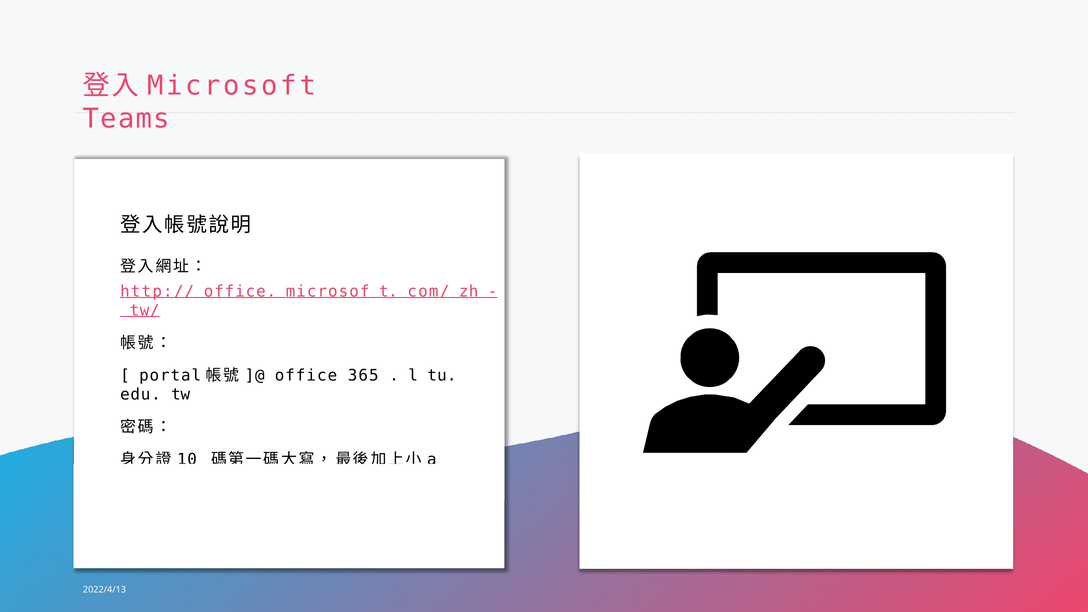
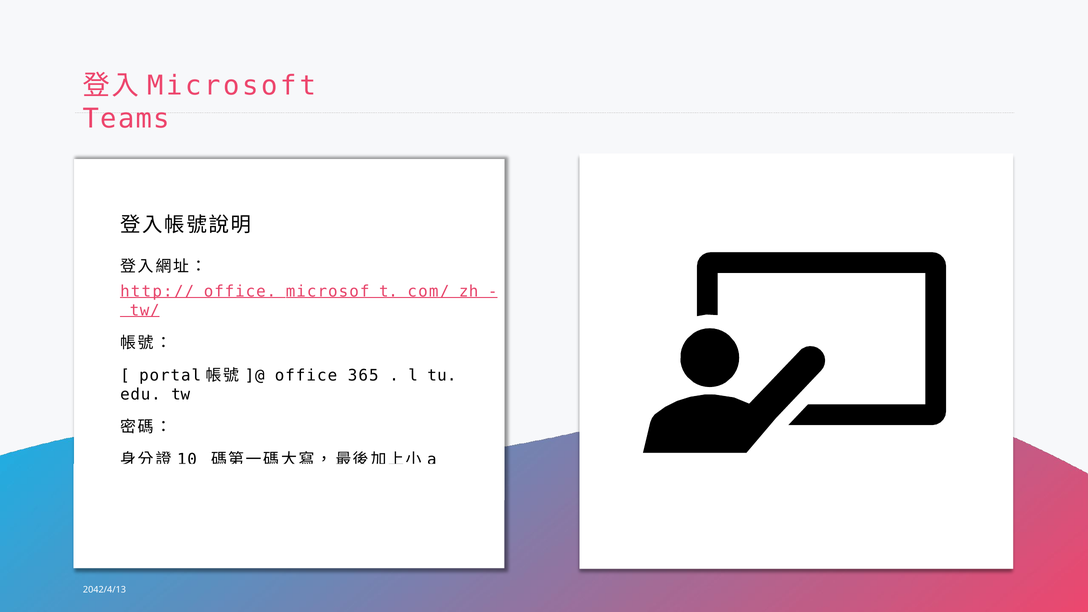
2022/4/13: 2022/4/13 -> 2042/4/13
